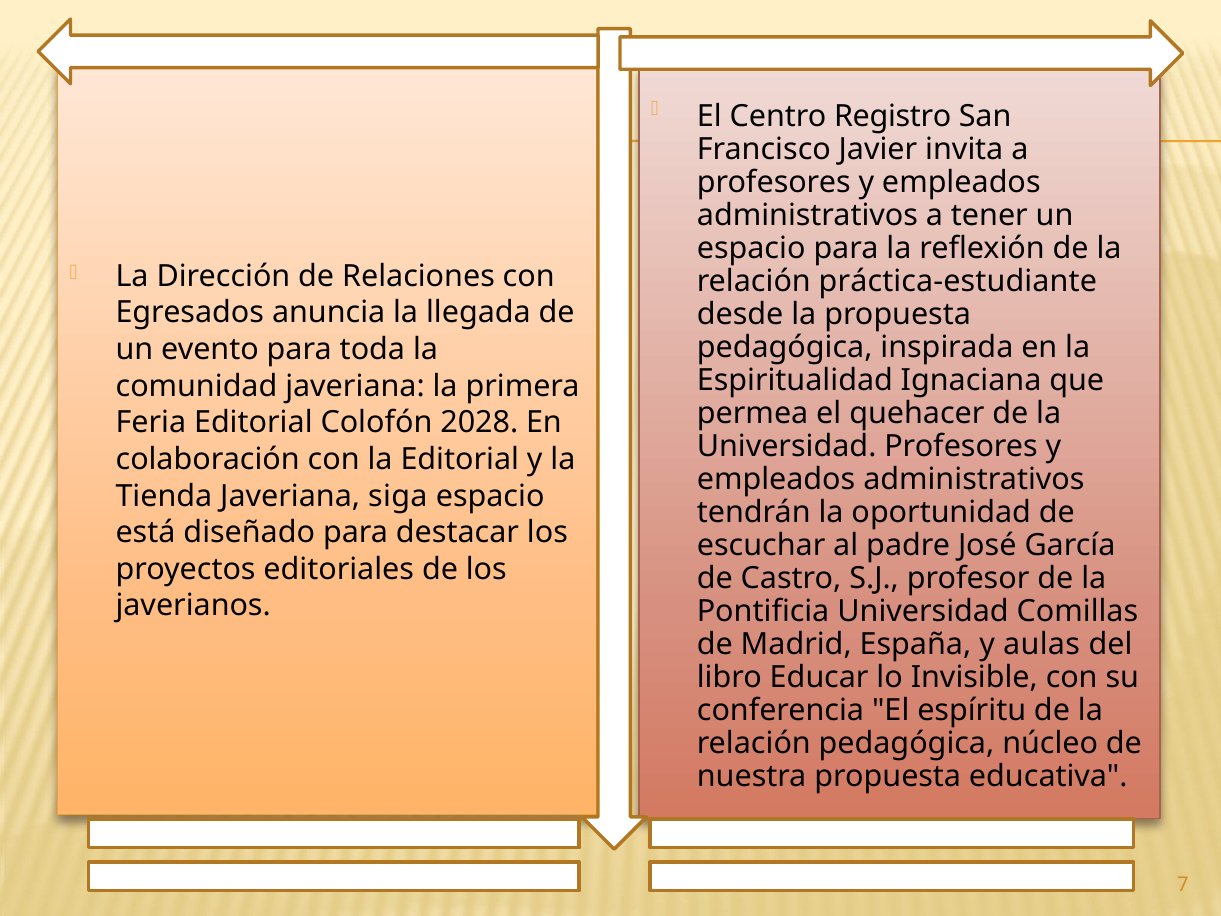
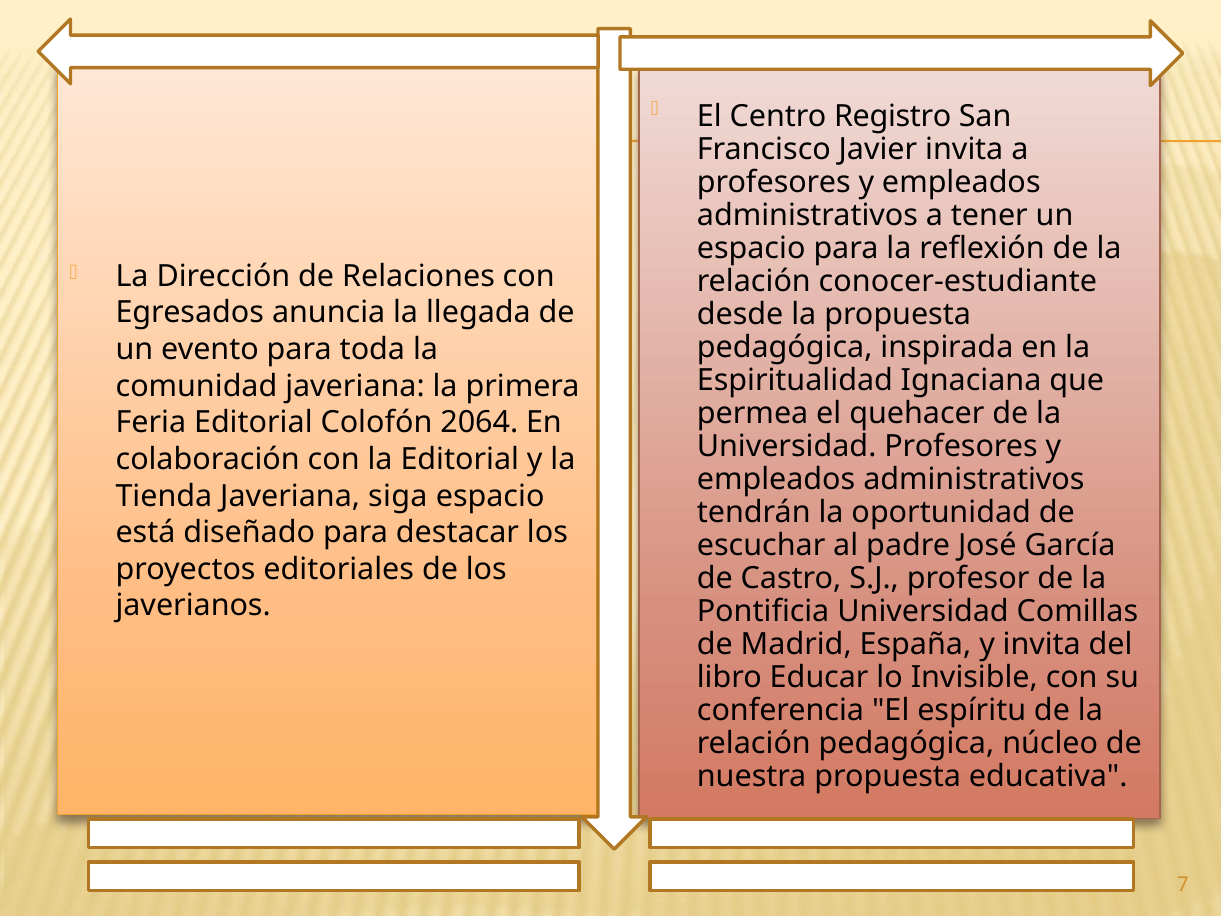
práctica-estudiante: práctica-estudiante -> conocer-estudiante
2028: 2028 -> 2064
y aulas: aulas -> invita
